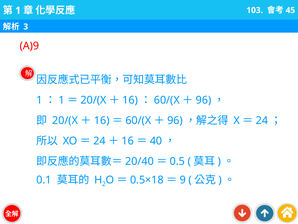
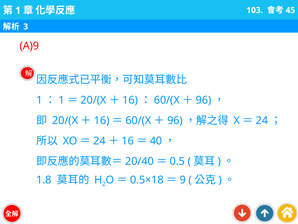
0.1: 0.1 -> 1.8
